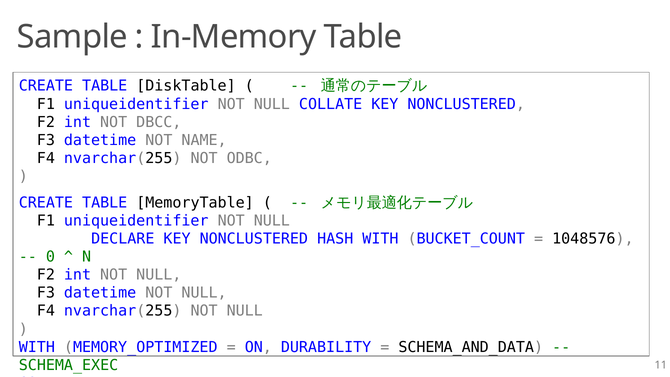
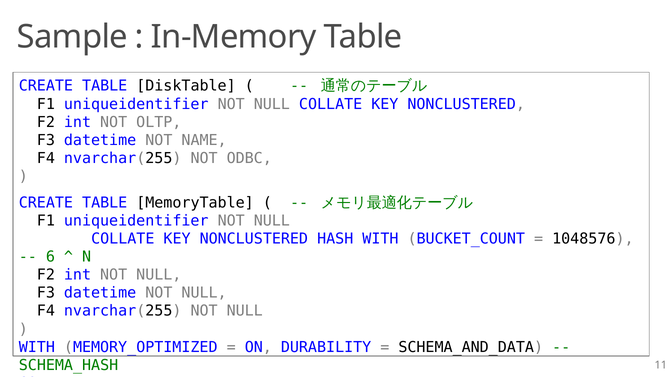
DBCC: DBCC -> OLTP
DECLARE at (123, 239): DECLARE -> COLLATE
0: 0 -> 6
SCHEMA_EXEC: SCHEMA_EXEC -> SCHEMA_HASH
